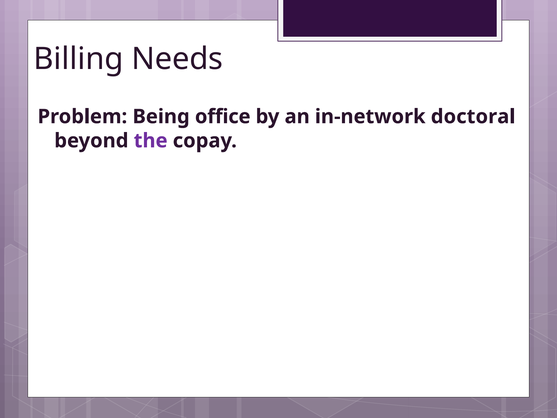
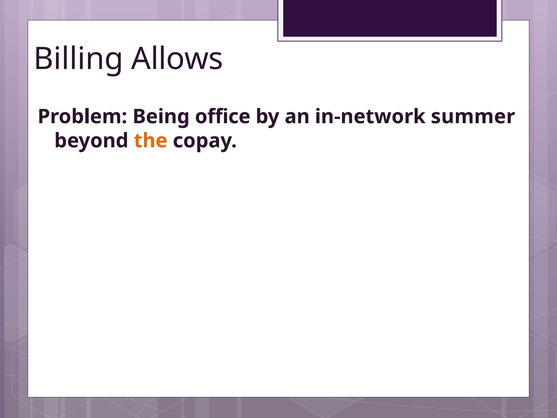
Needs: Needs -> Allows
doctoral: doctoral -> summer
the colour: purple -> orange
